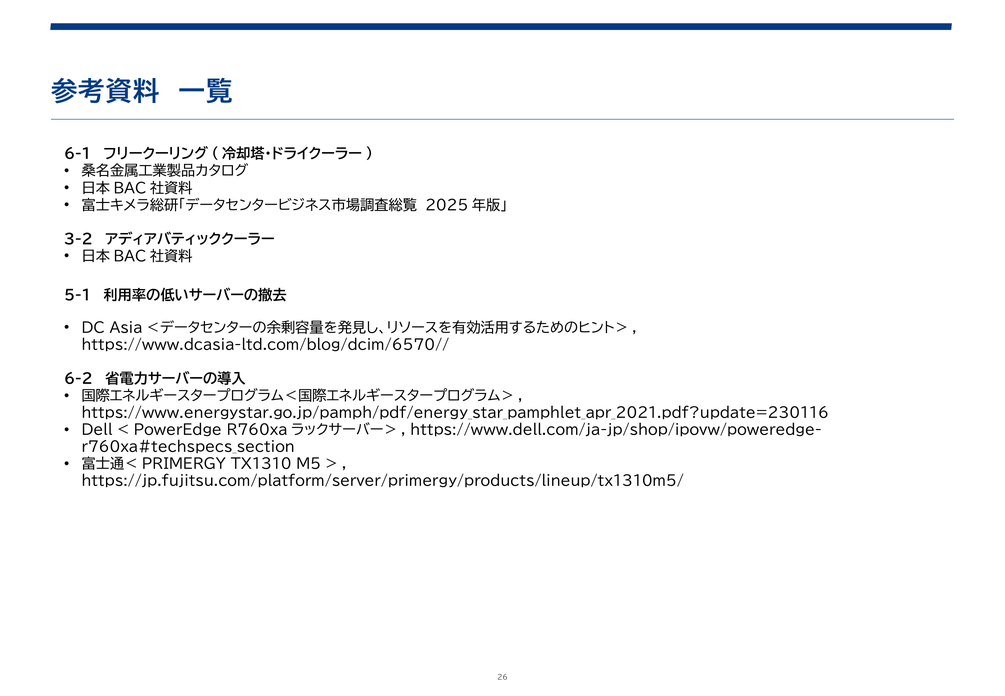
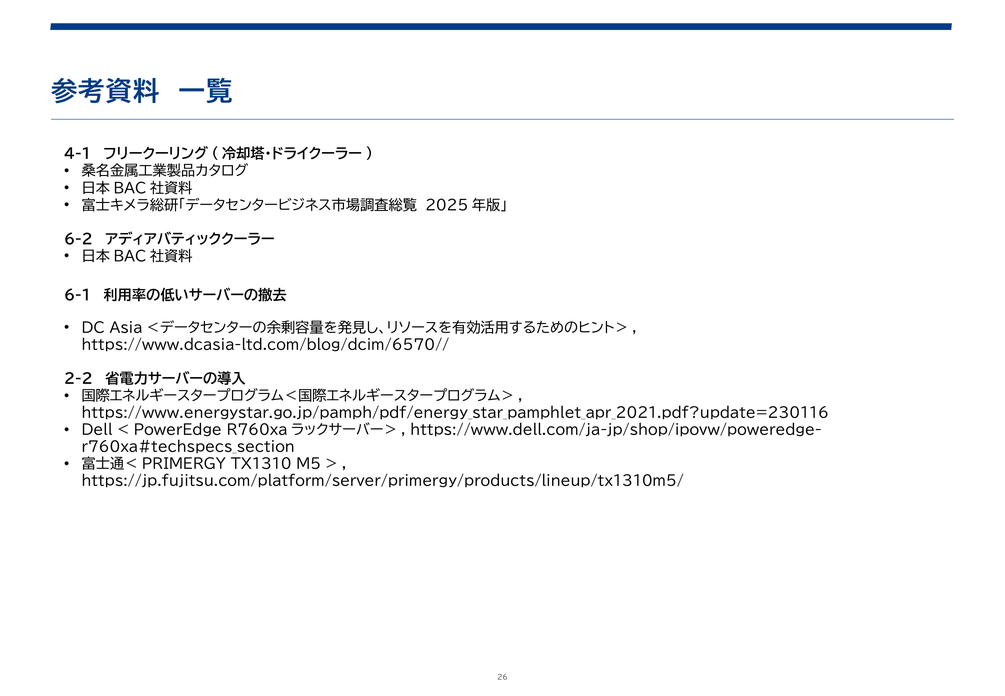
6-1: 6-1 -> 4-1
3-2: 3-2 -> 6-2
5-1: 5-1 -> 6-1
6-2: 6-2 -> 2-2
